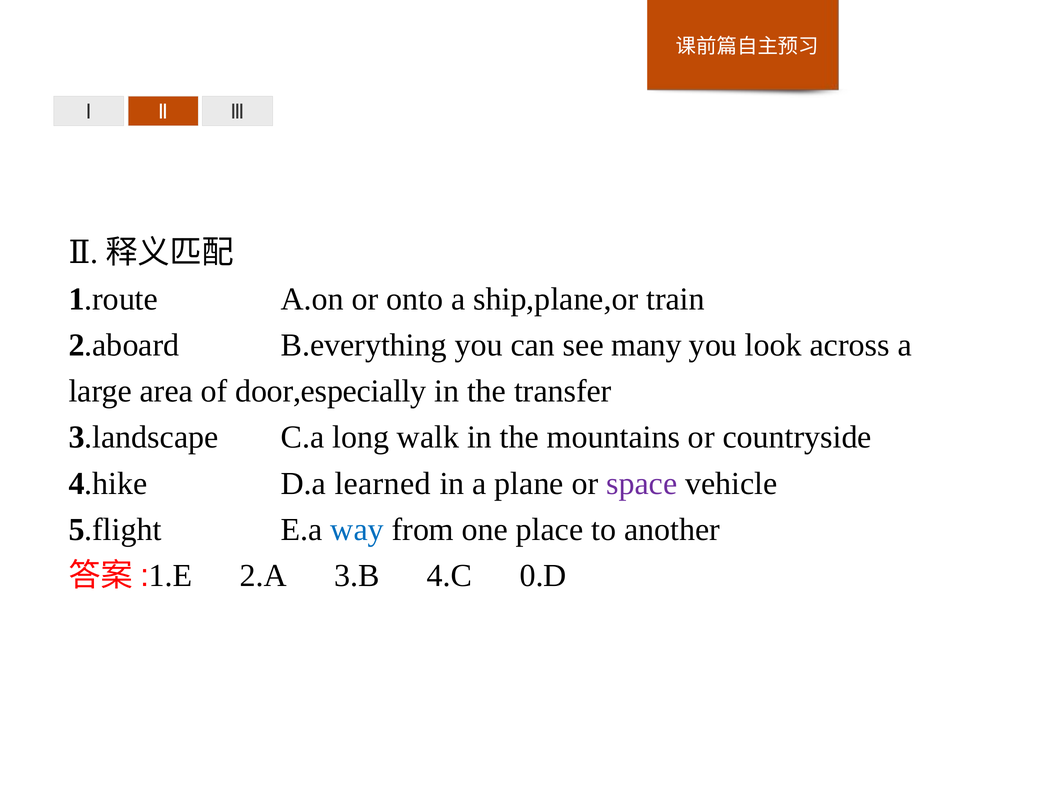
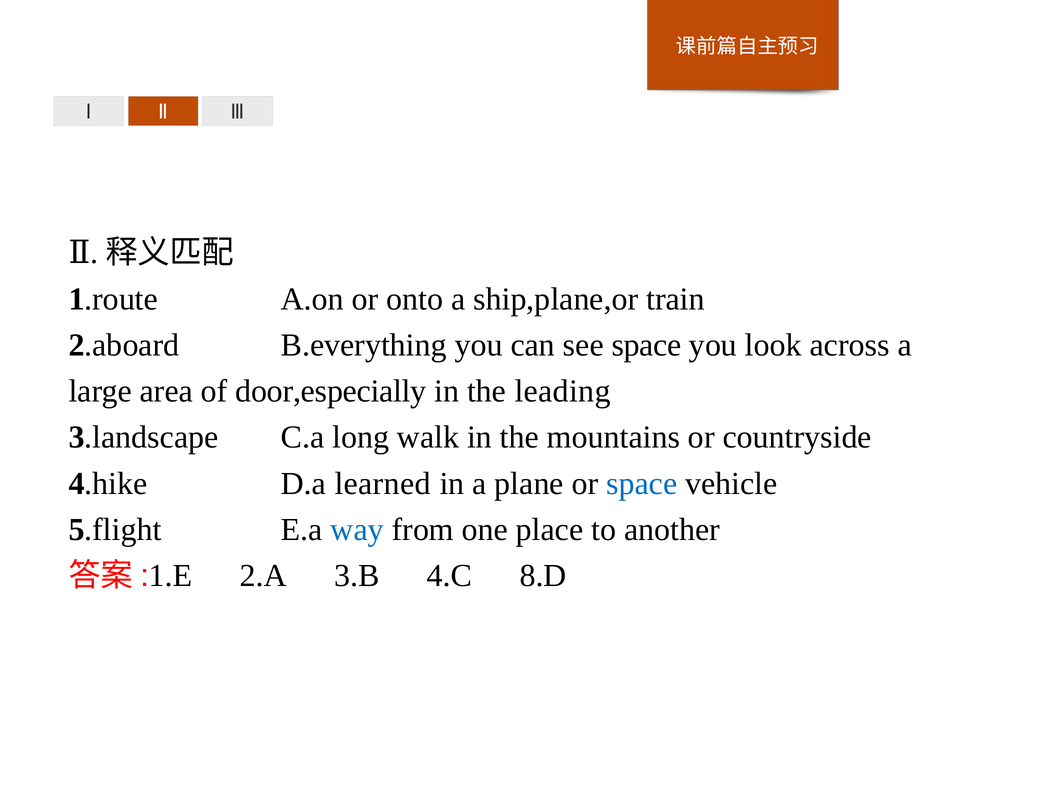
see many: many -> space
transfer: transfer -> leading
space at (642, 483) colour: purple -> blue
0.D: 0.D -> 8.D
